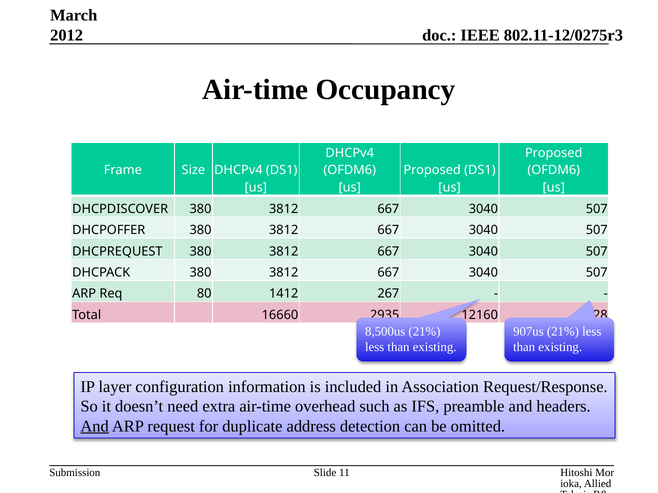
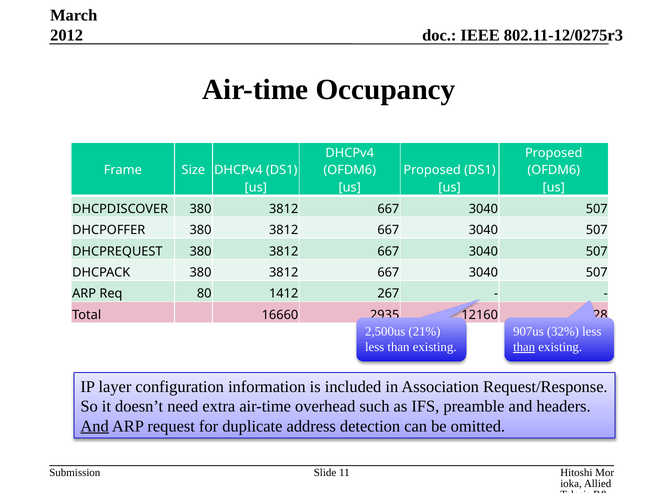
8,500us: 8,500us -> 2,500us
907us 21%: 21% -> 32%
than at (524, 347) underline: none -> present
